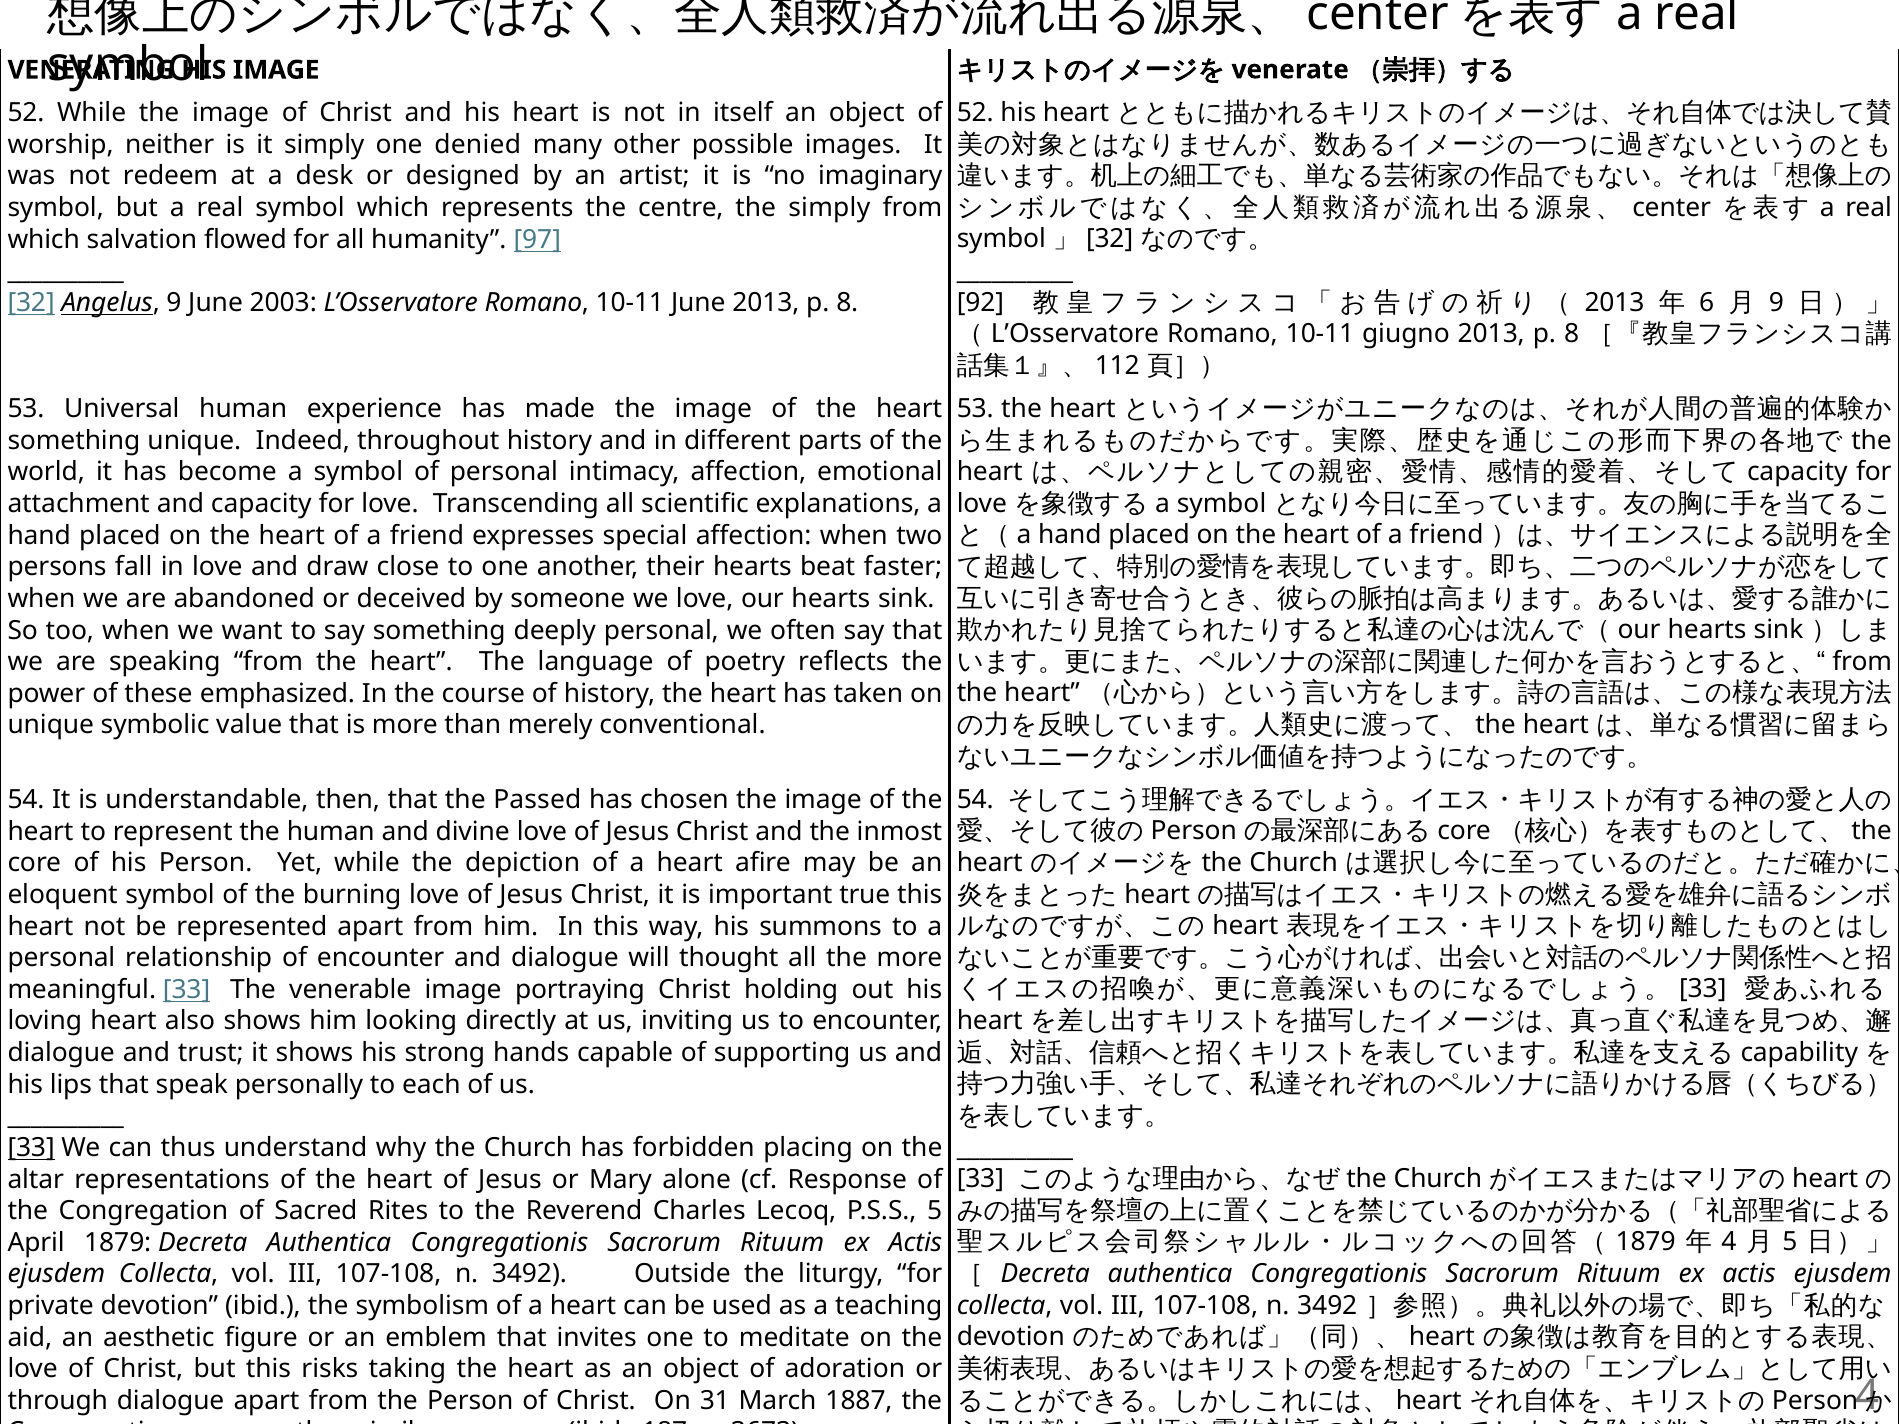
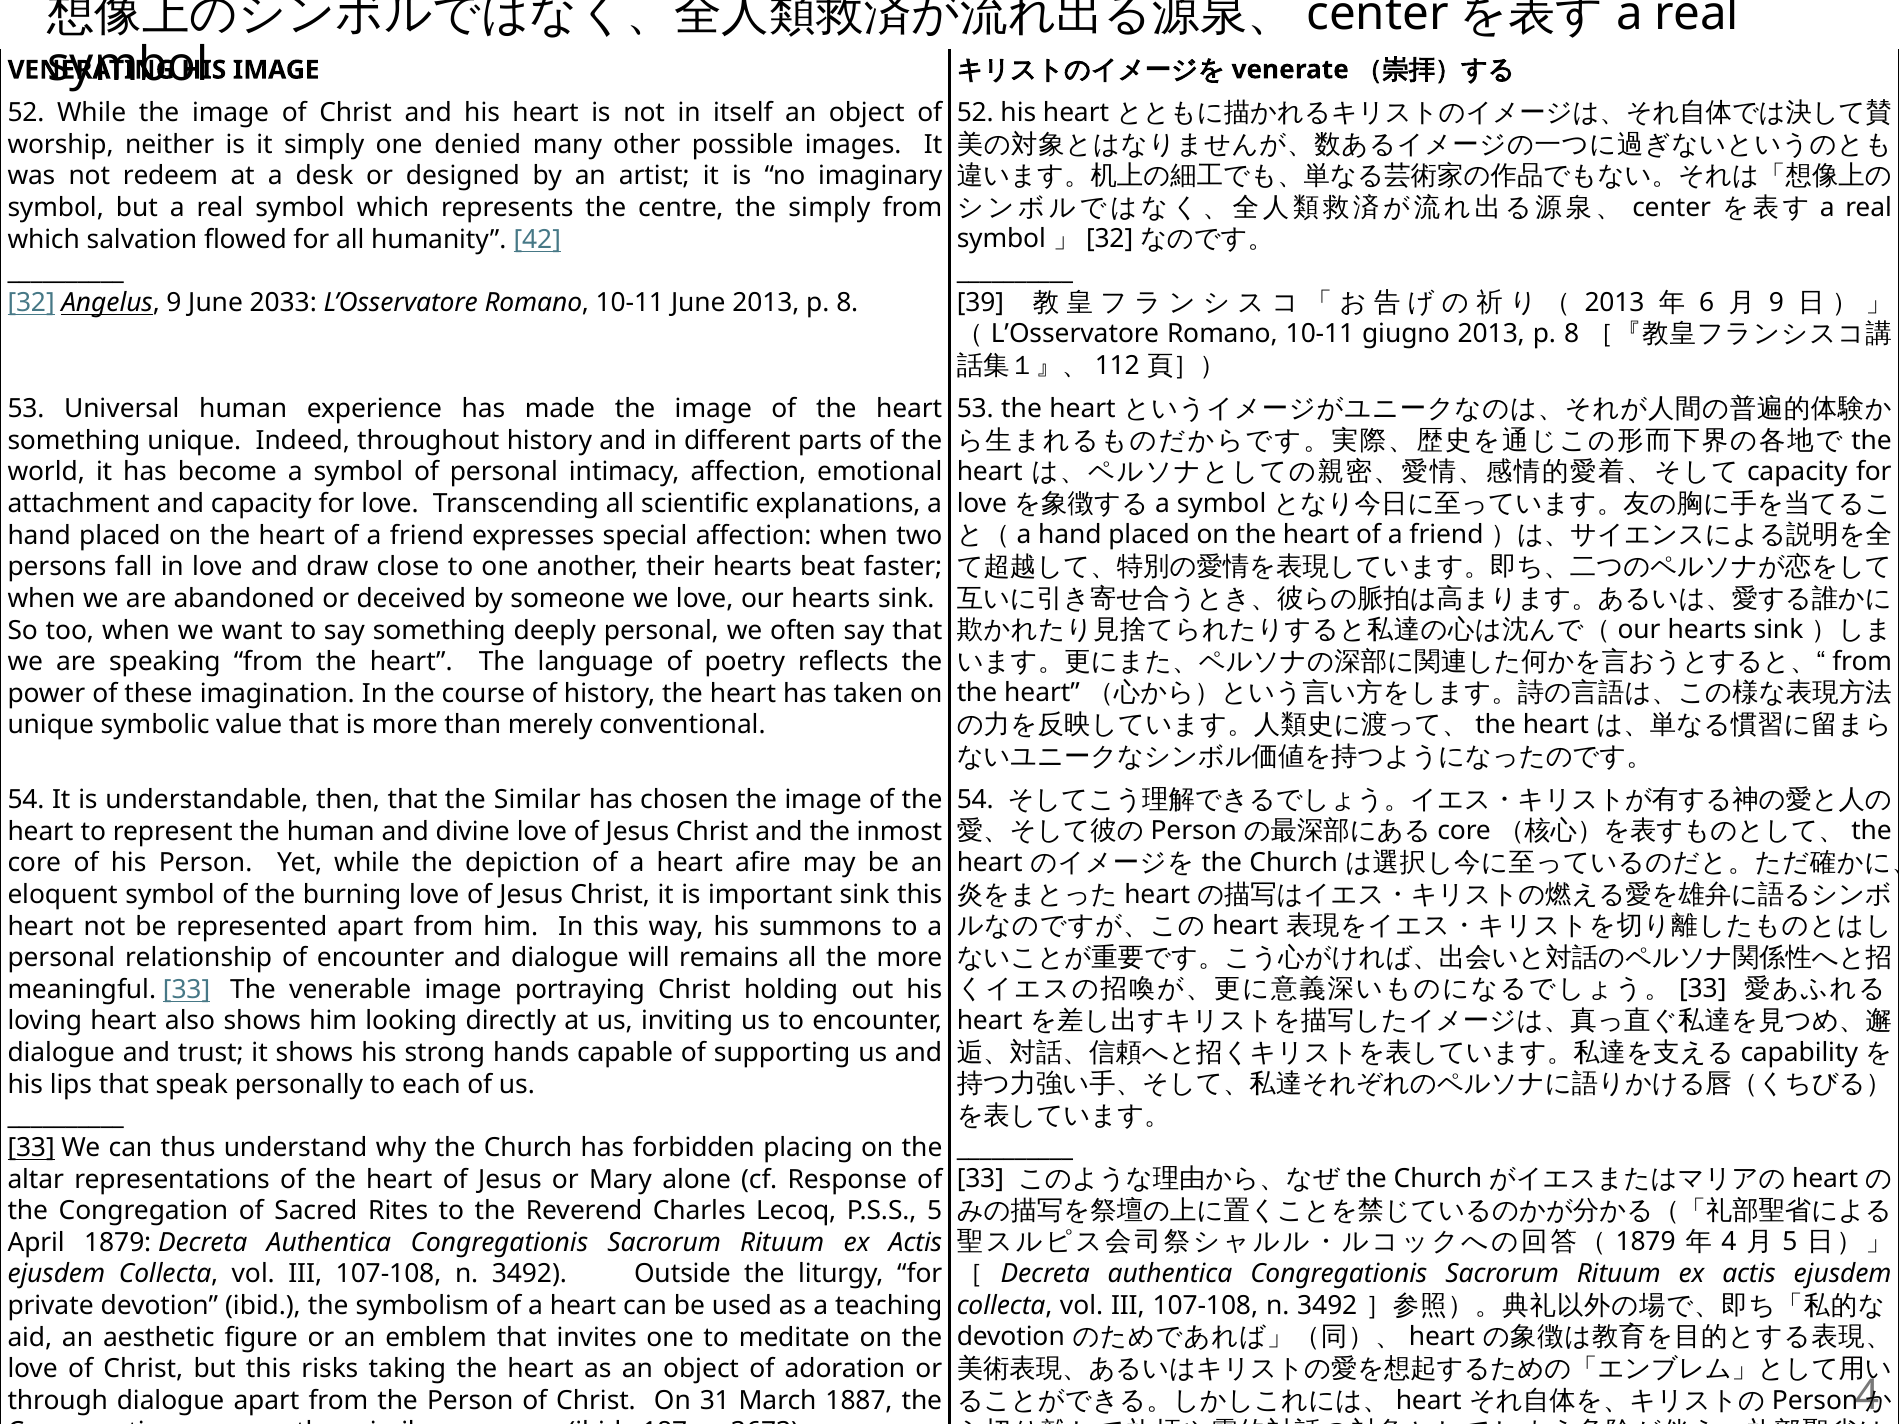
97: 97 -> 42
92: 92 -> 39
2003: 2003 -> 2033
emphasized: emphasized -> imagination
the Passed: Passed -> Similar
important true: true -> sink
thought: thought -> remains
